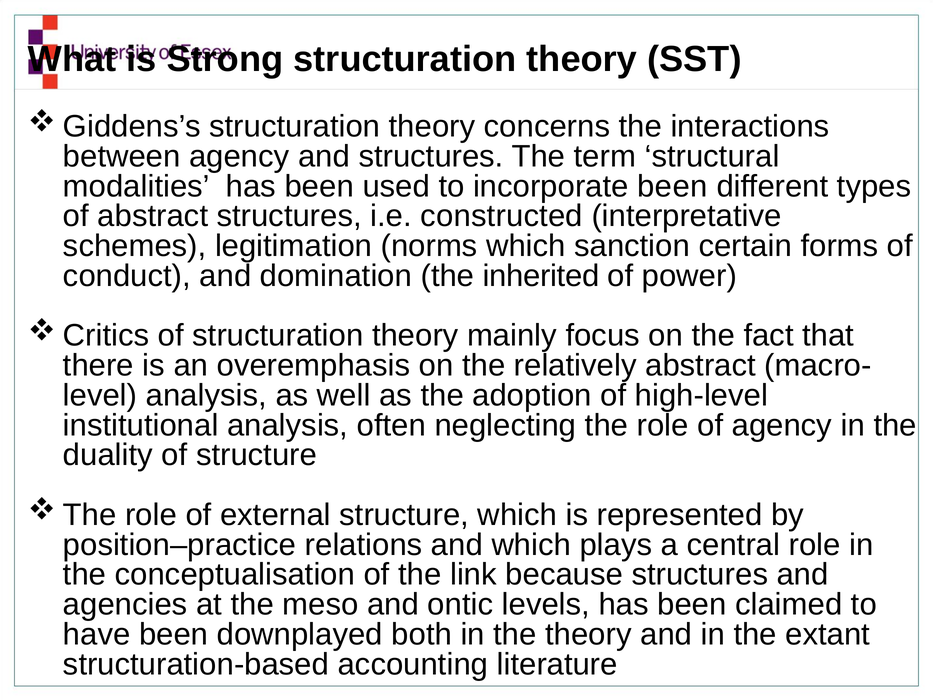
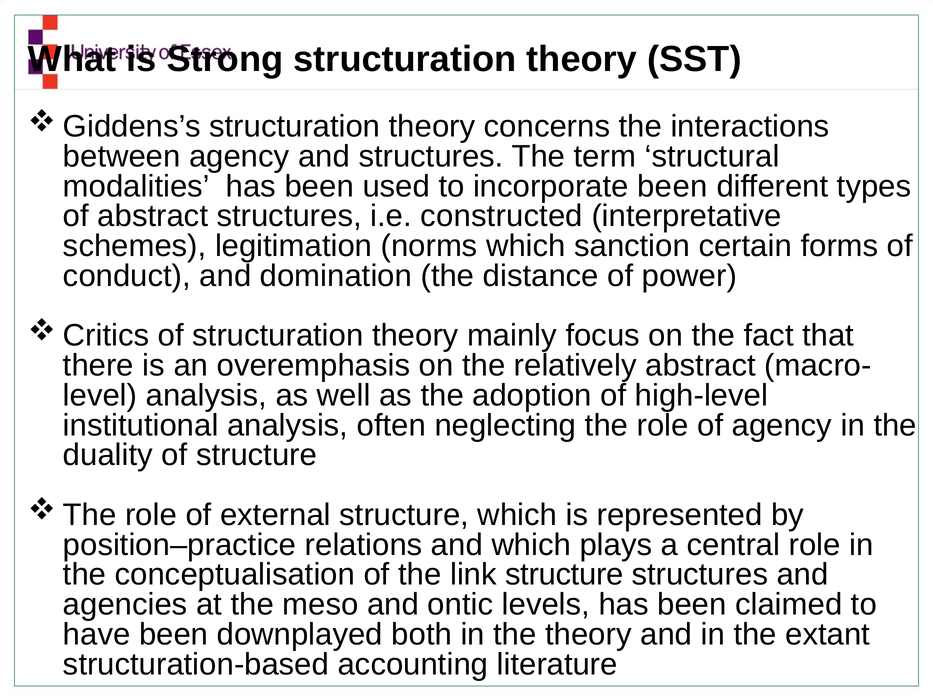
inherited: inherited -> distance
link because: because -> structure
